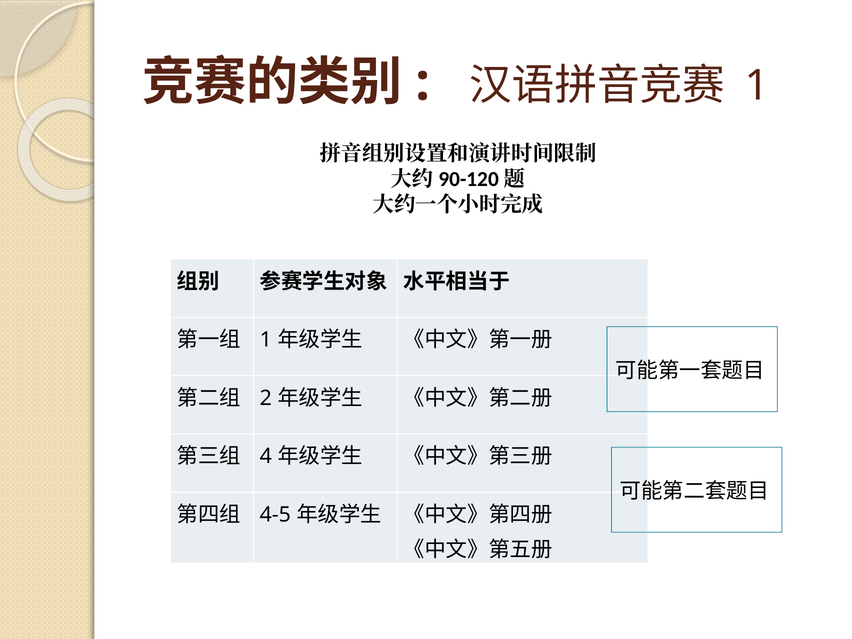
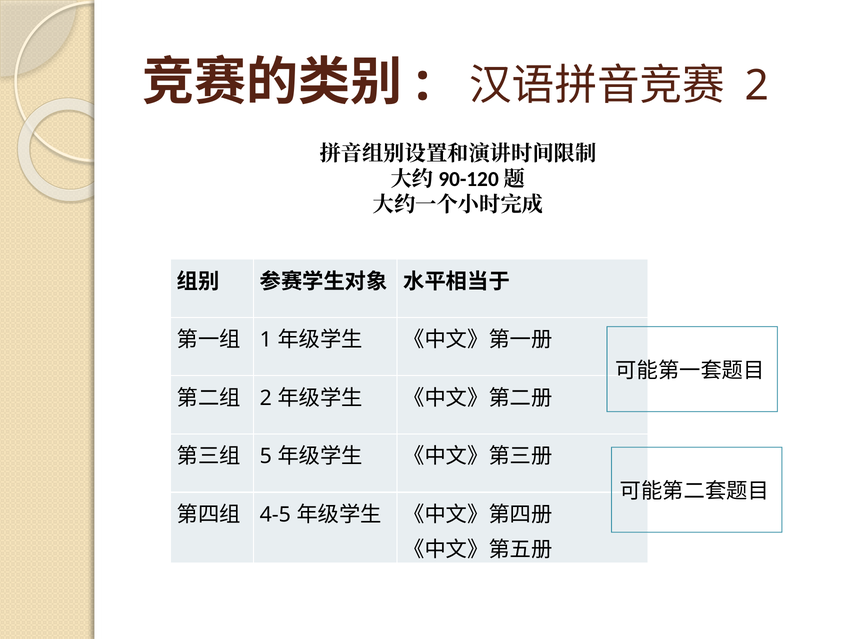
1 at (757, 86): 1 -> 2
4: 4 -> 5
